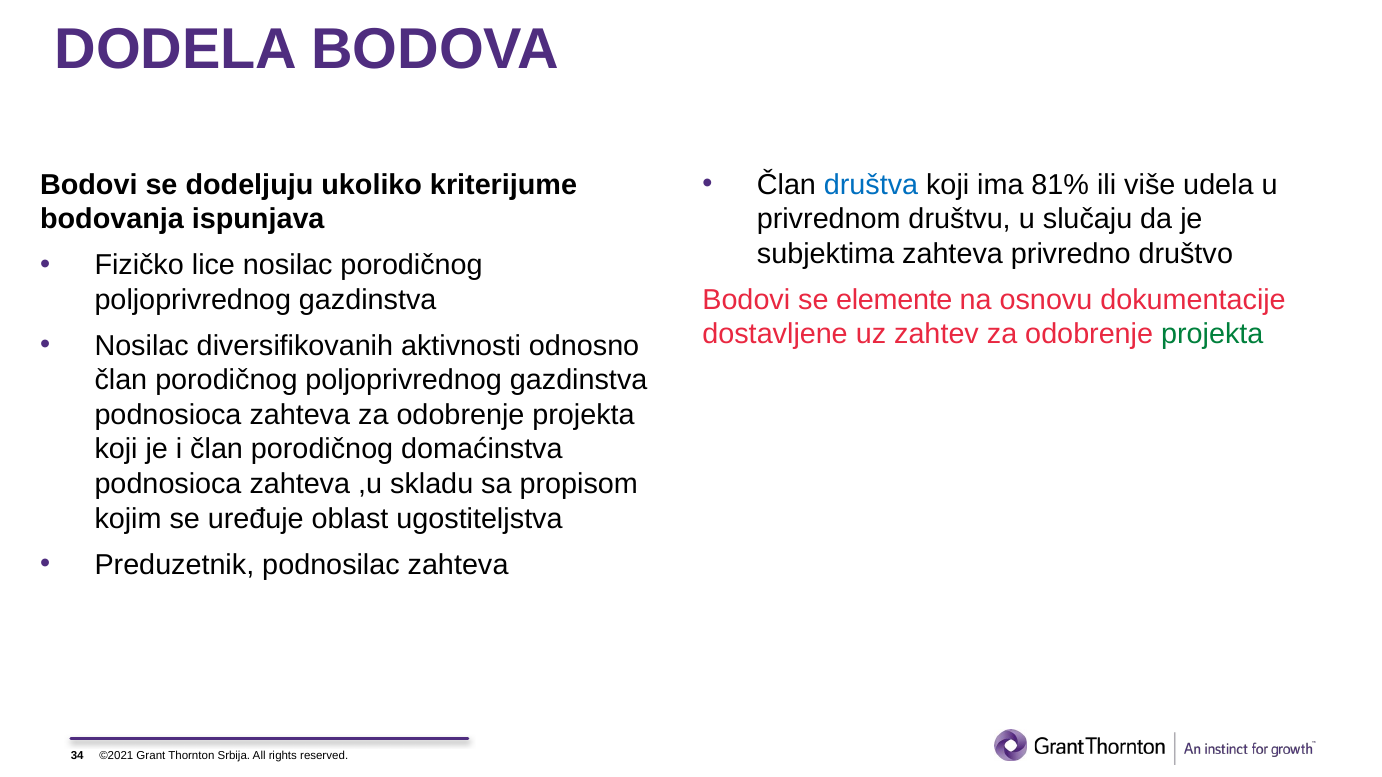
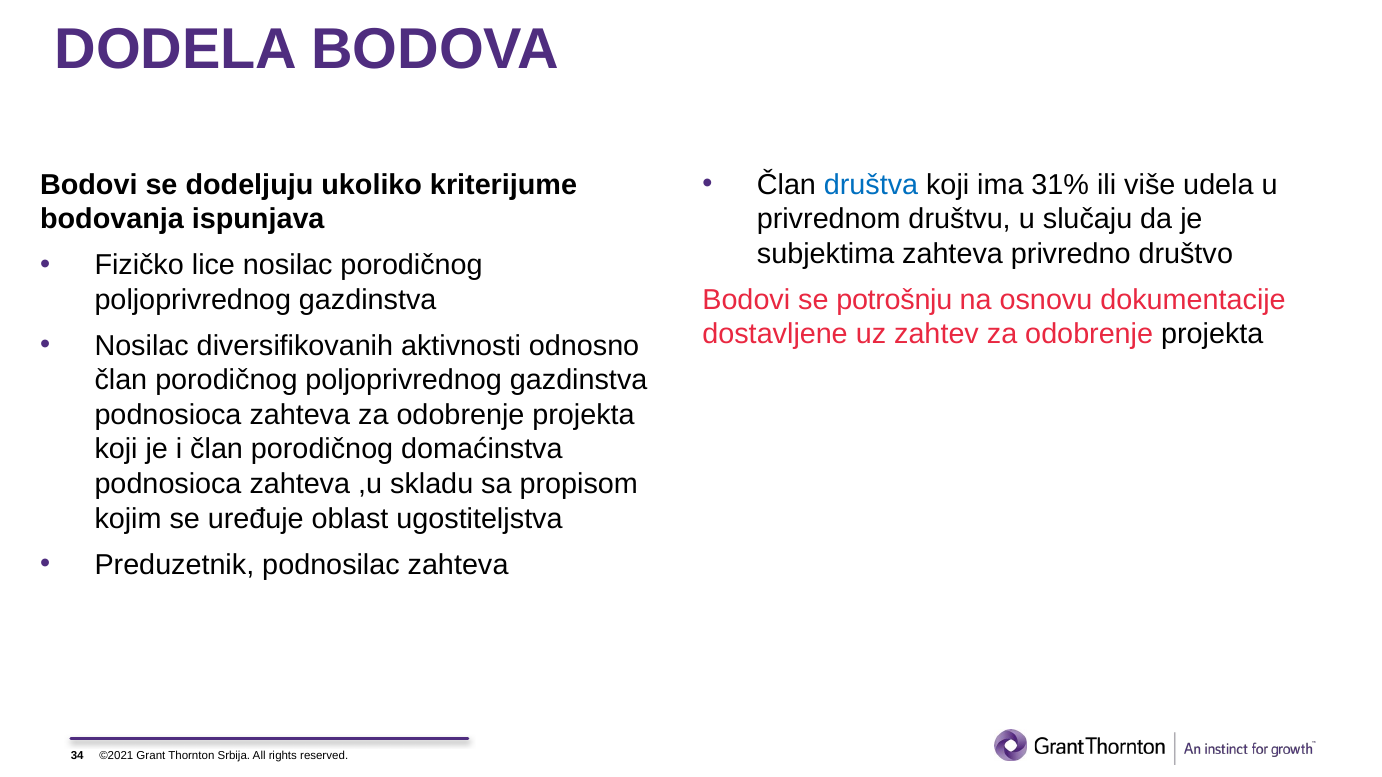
81%: 81% -> 31%
elemente: elemente -> potrošnju
projekta at (1212, 335) colour: green -> black
